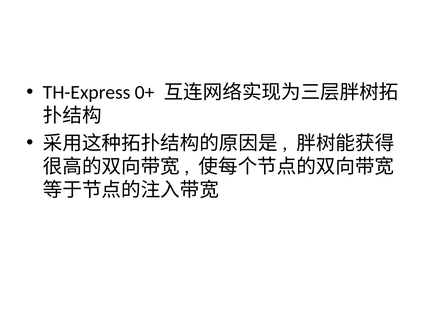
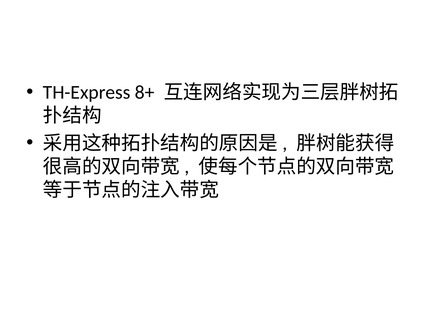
0+: 0+ -> 8+
